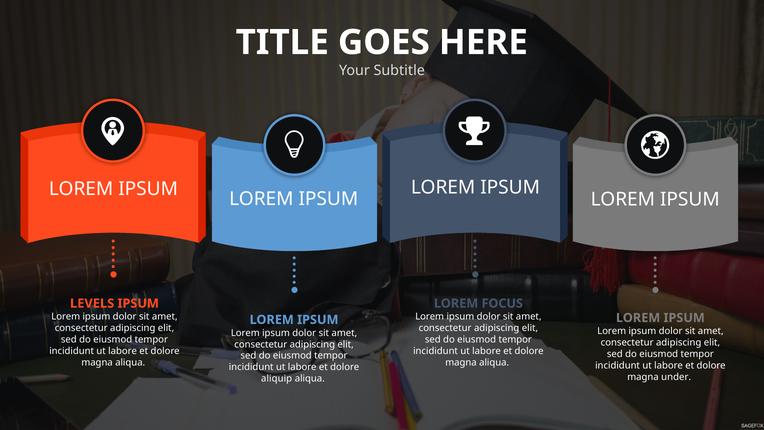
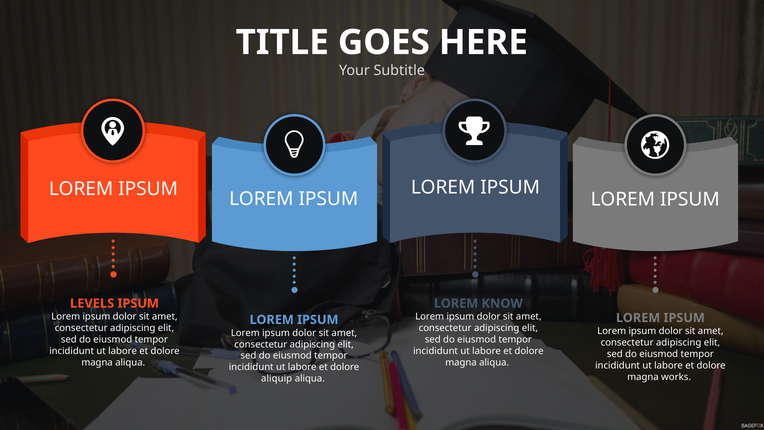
FOCUS: FOCUS -> KNOW
under: under -> works
